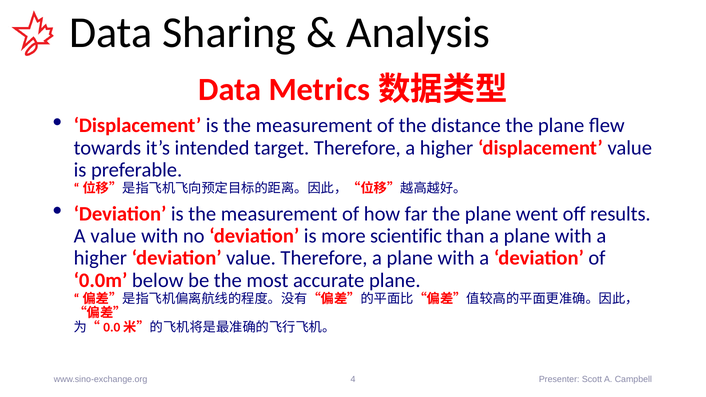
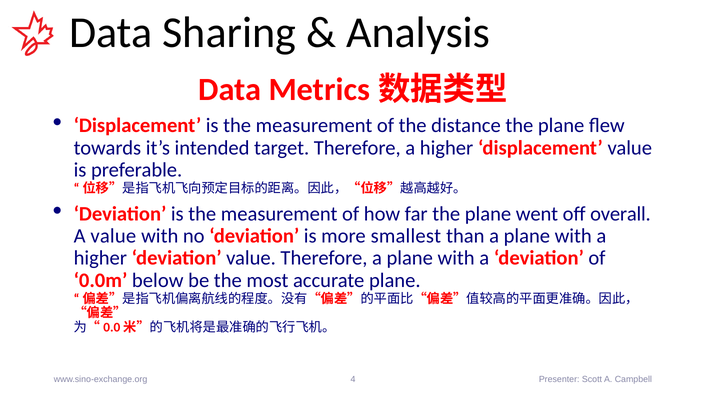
results: results -> overall
scientific: scientific -> smallest
